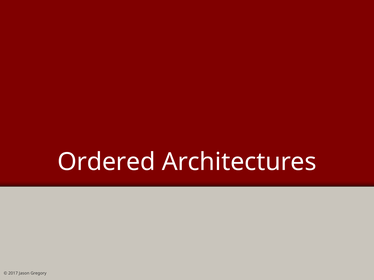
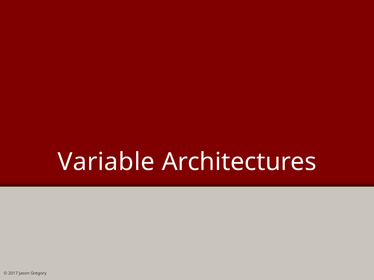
Ordered: Ordered -> Variable
